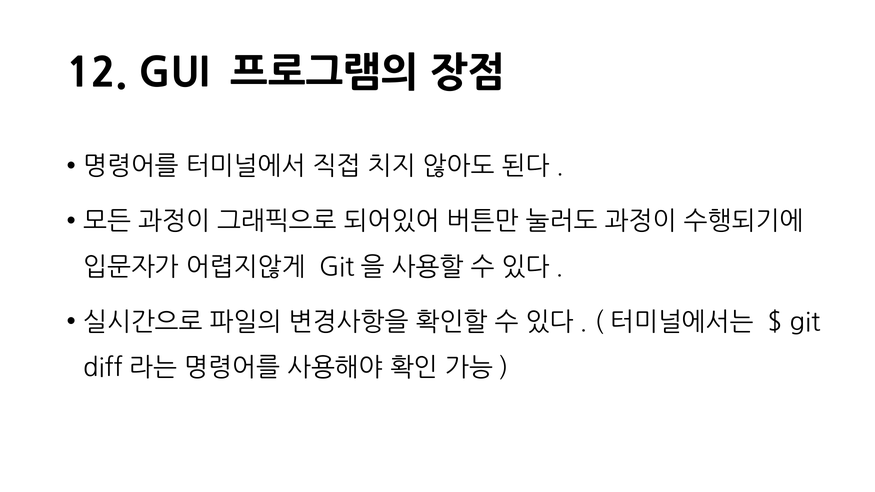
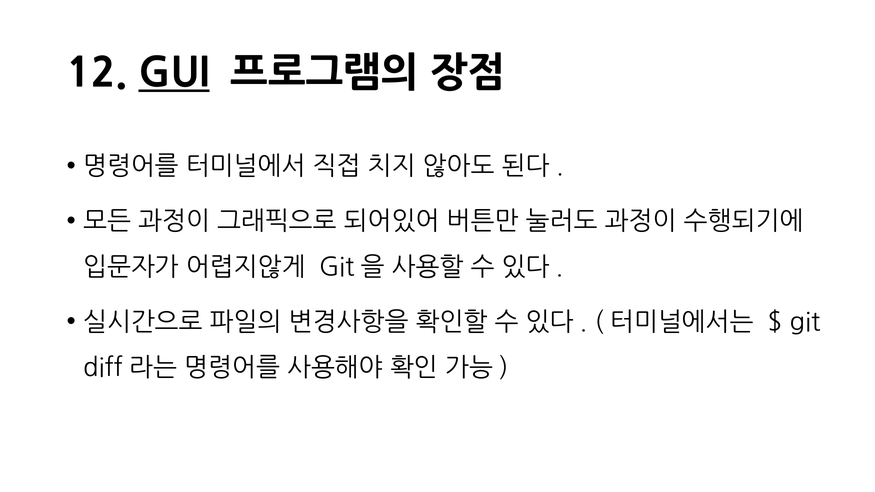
GUI underline: none -> present
